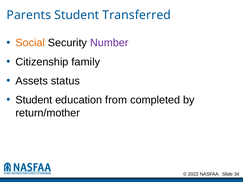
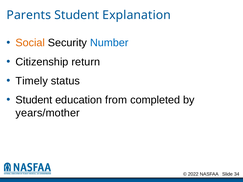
Transferred: Transferred -> Explanation
Number colour: purple -> blue
family: family -> return
Assets: Assets -> Timely
return/mother: return/mother -> years/mother
